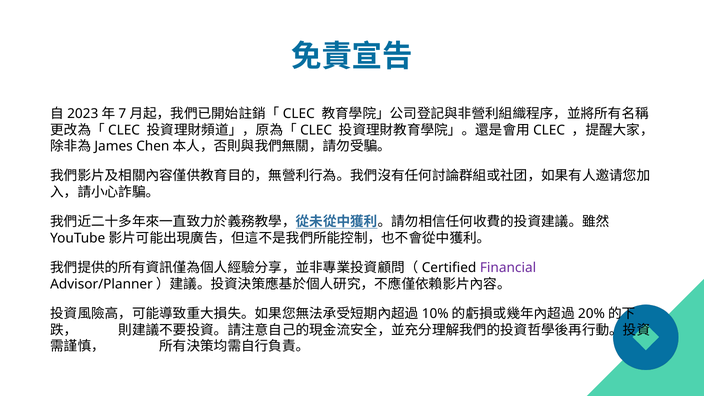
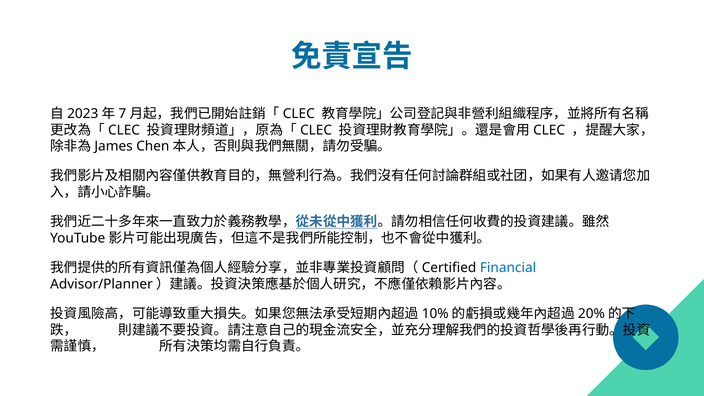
Financial colour: purple -> blue
